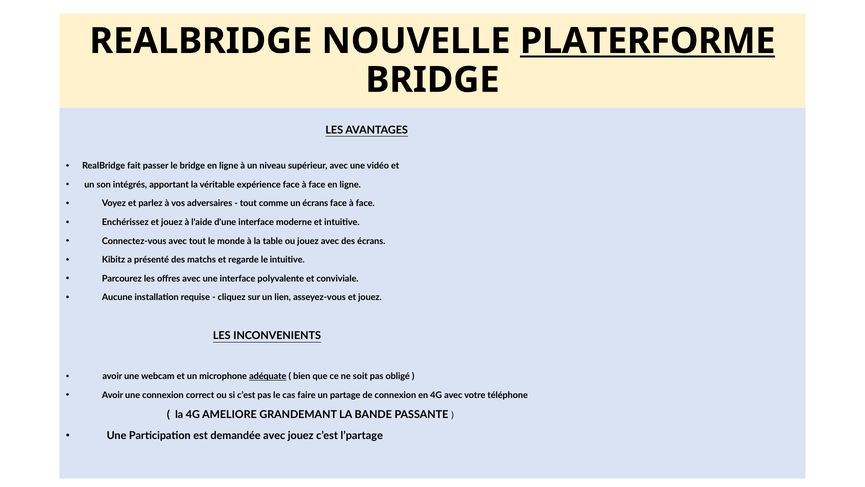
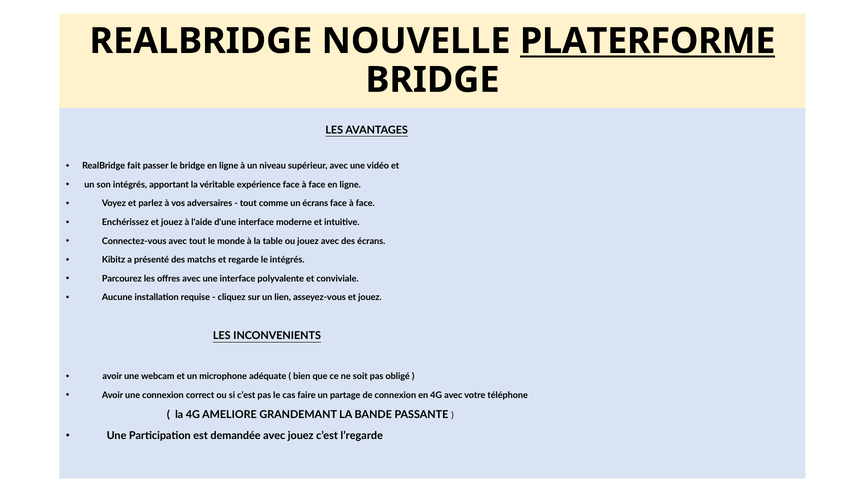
le intuitive: intuitive -> intégrés
adéquate underline: present -> none
l’partage: l’partage -> l’regarde
